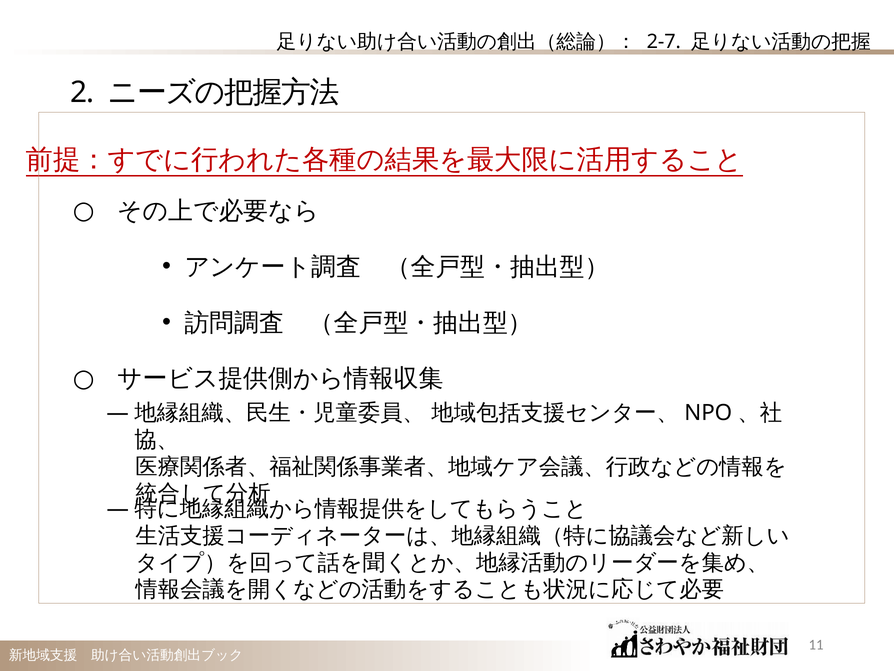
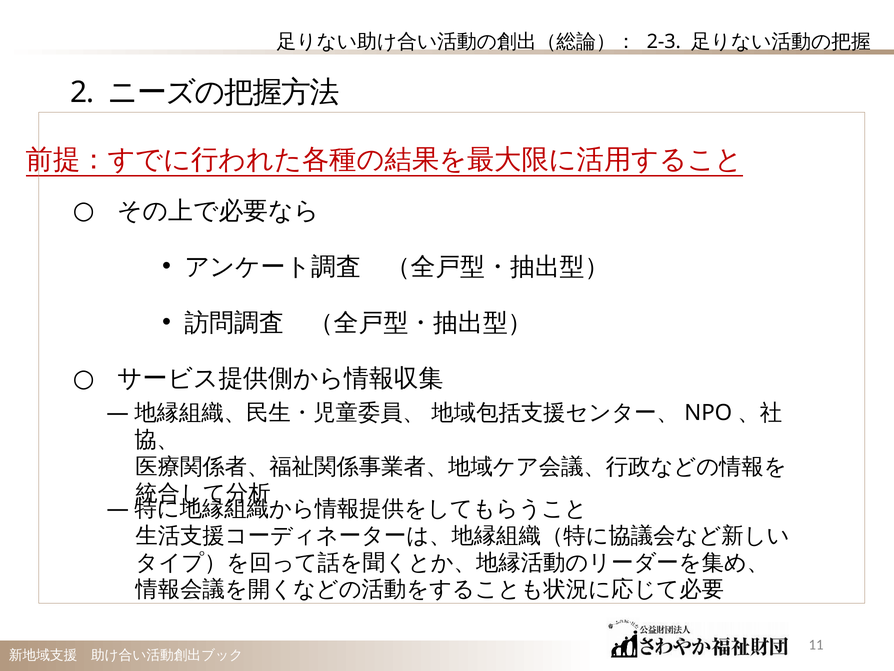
2-7: 2-7 -> 2-3
